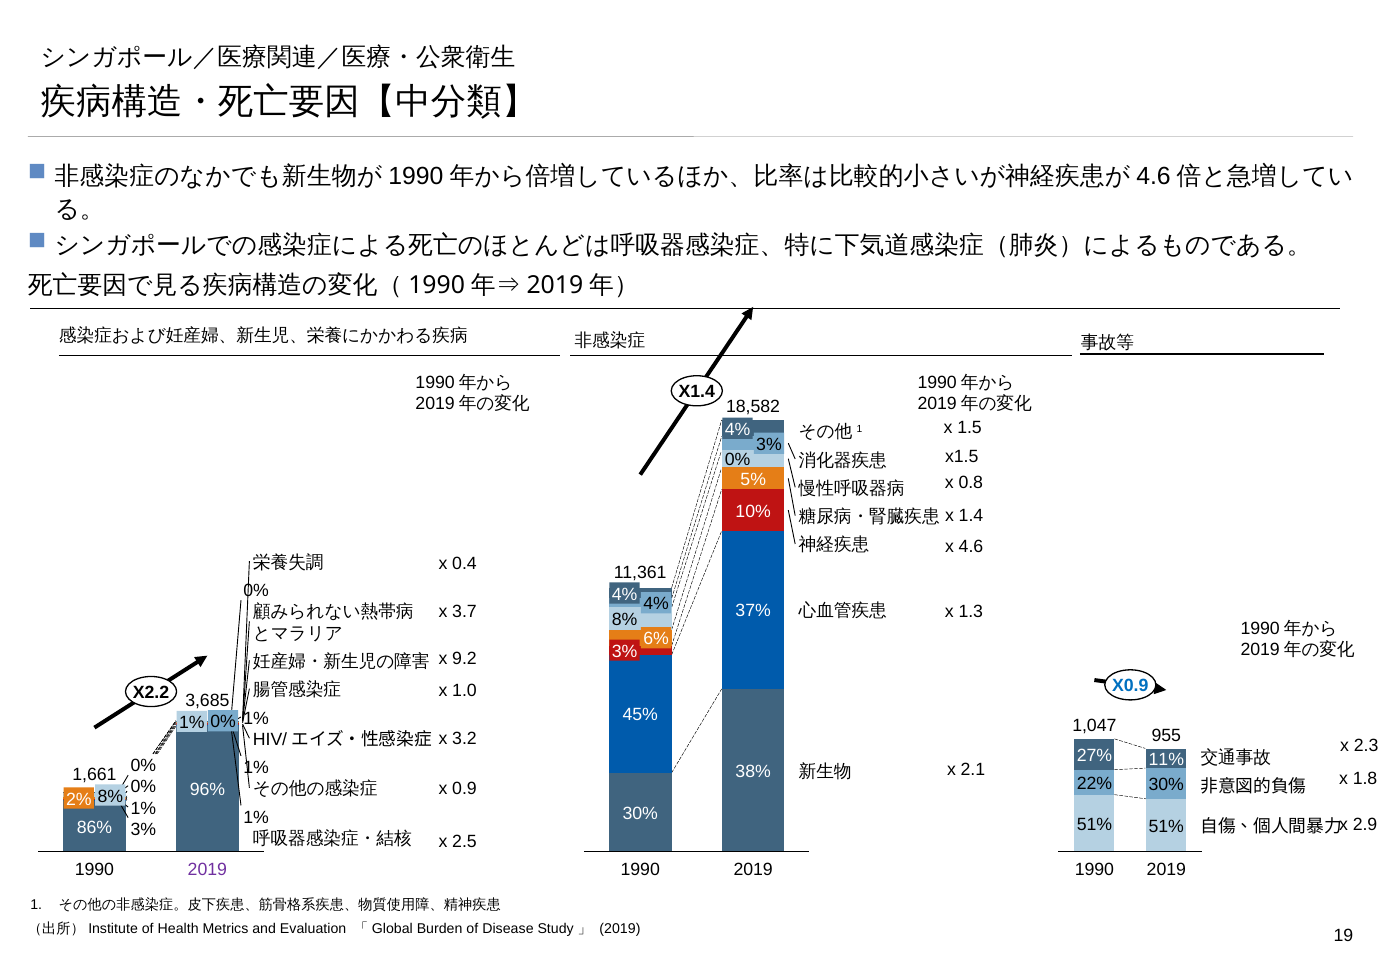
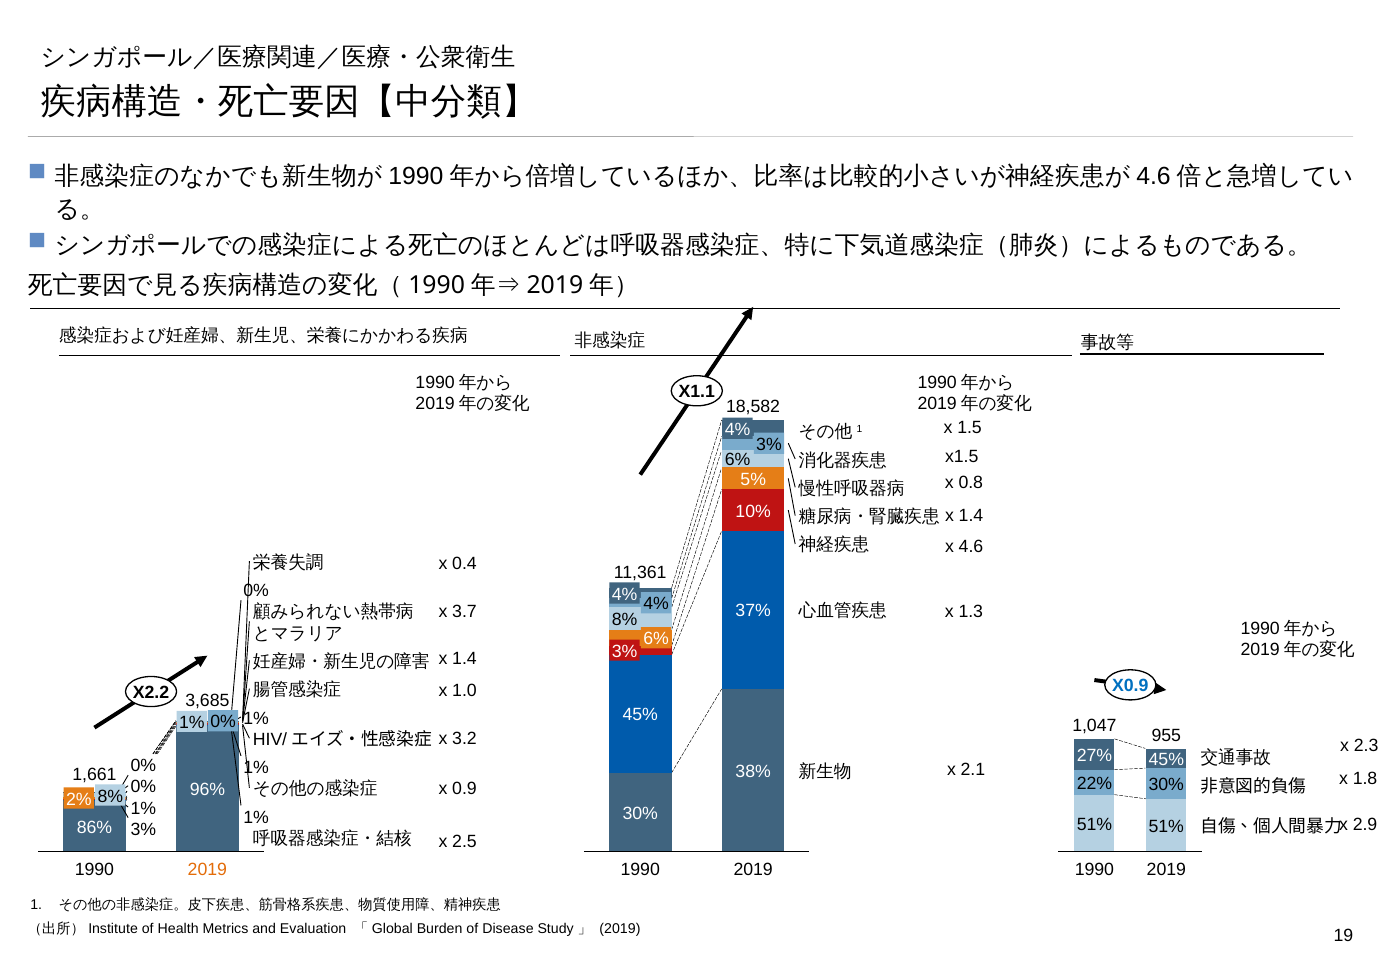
X1.4: X1.4 -> X1.1
0% at (738, 460): 0% -> 6%
9.2 at (465, 659): 9.2 -> 1.4
11% at (1166, 760): 11% -> 45%
2019 at (207, 869) colour: purple -> orange
